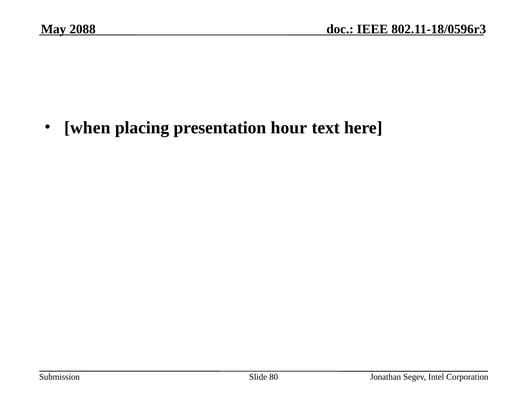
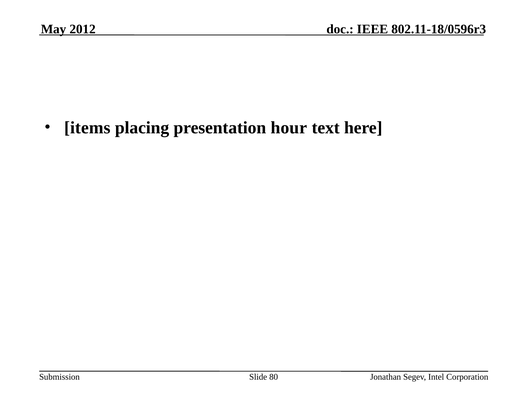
2088: 2088 -> 2012
when: when -> items
